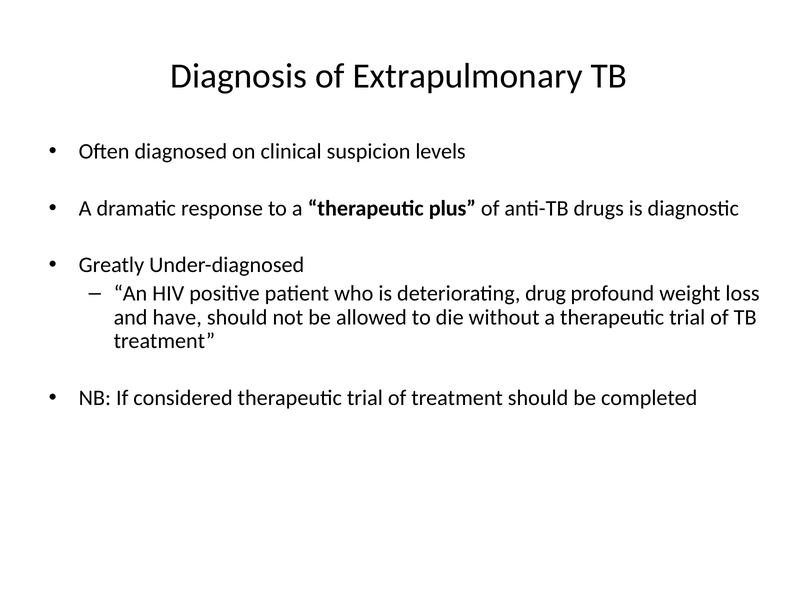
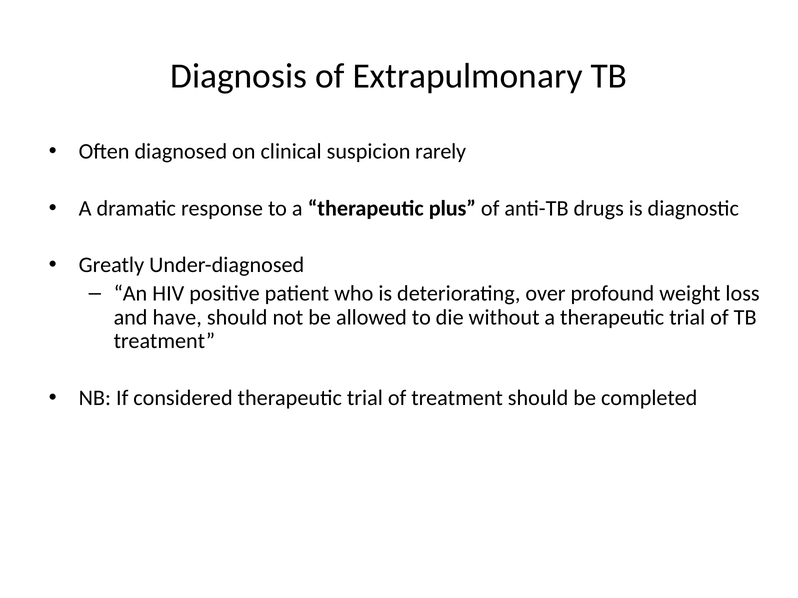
levels: levels -> rarely
drug: drug -> over
